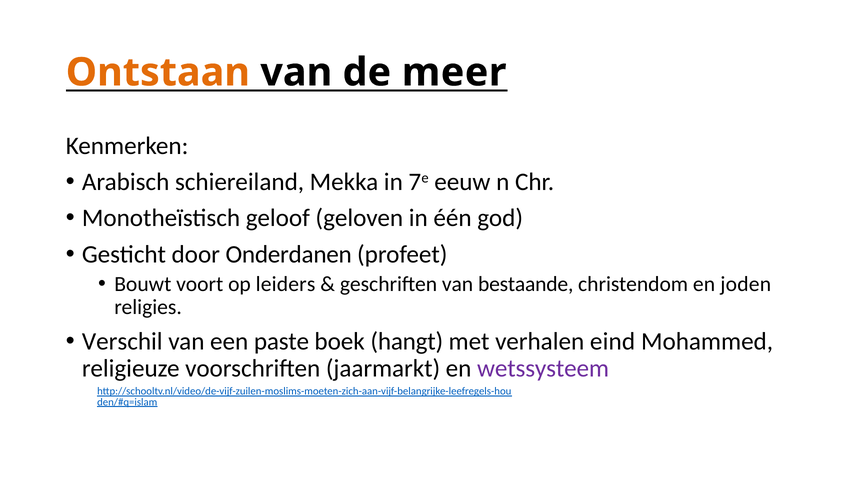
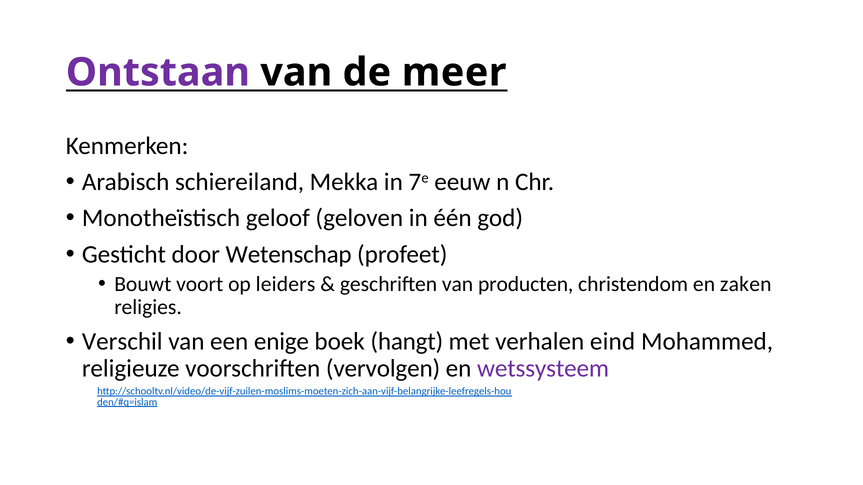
Ontstaan colour: orange -> purple
Onderdanen: Onderdanen -> Wetenschap
bestaande: bestaande -> producten
joden: joden -> zaken
paste: paste -> enige
jaarmarkt: jaarmarkt -> vervolgen
